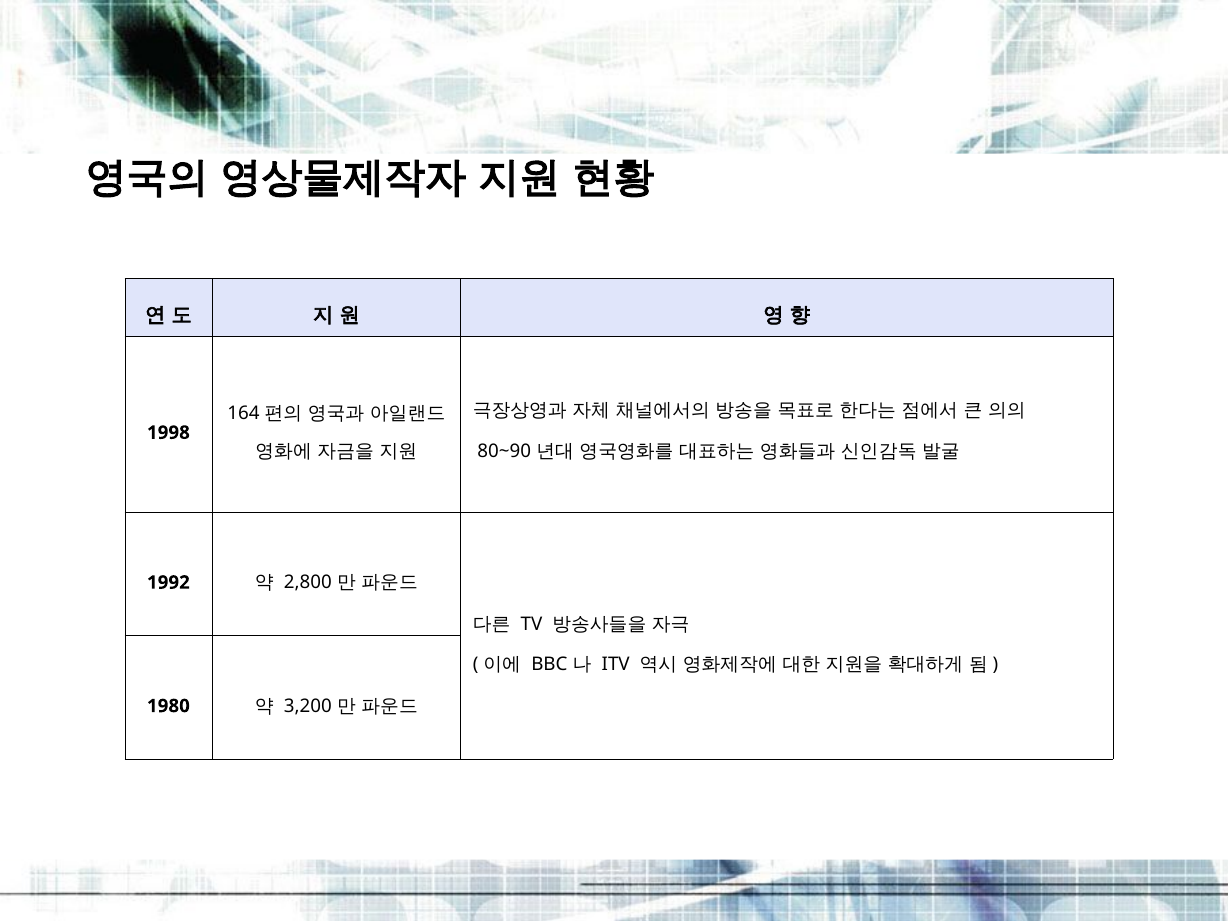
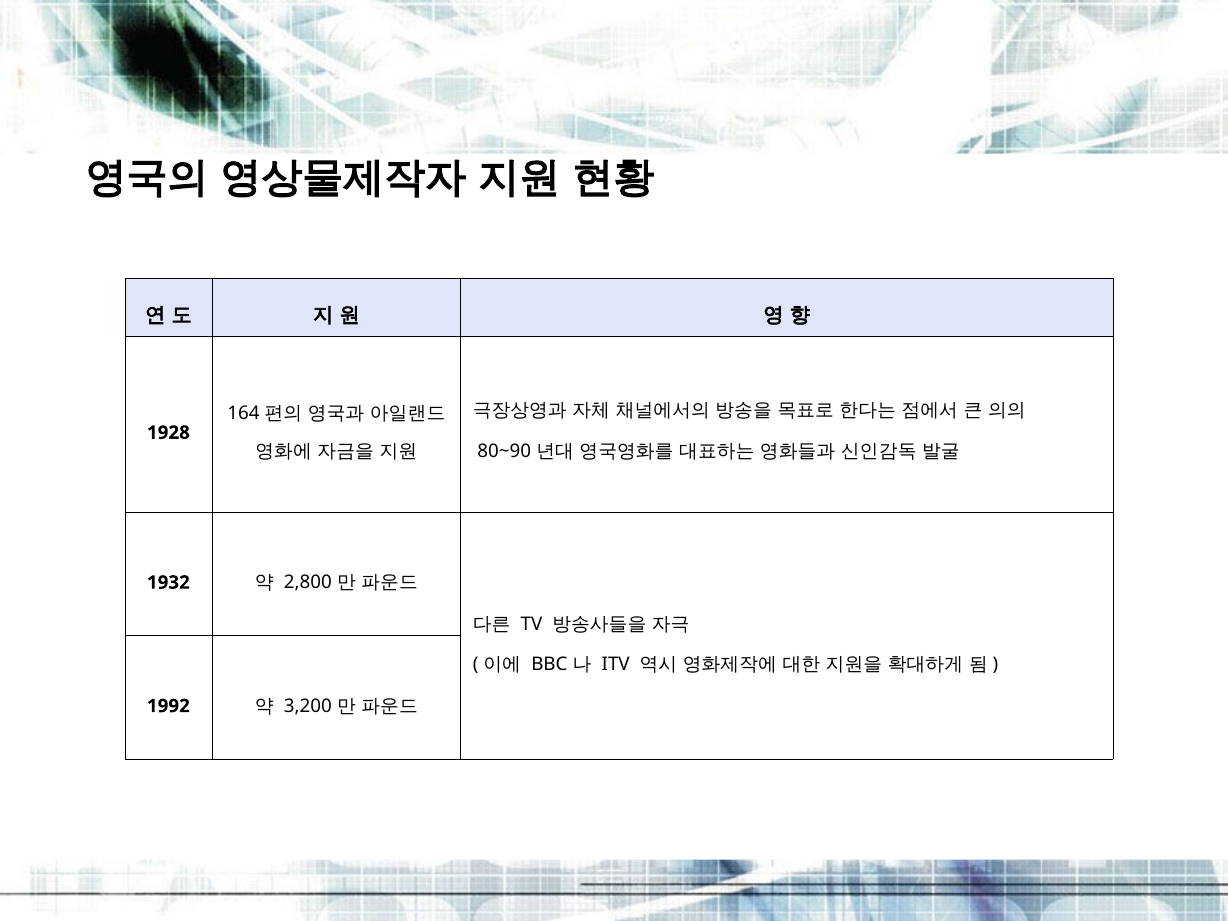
1998: 1998 -> 1928
1992: 1992 -> 1932
1980: 1980 -> 1992
